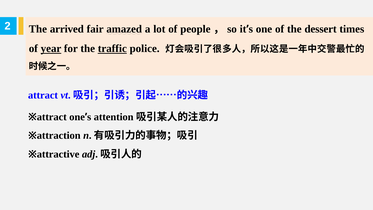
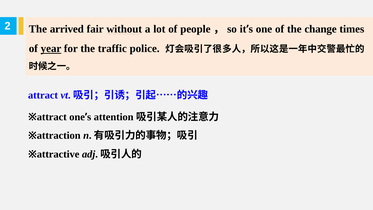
amazed: amazed -> without
dessert: dessert -> change
traffic underline: present -> none
